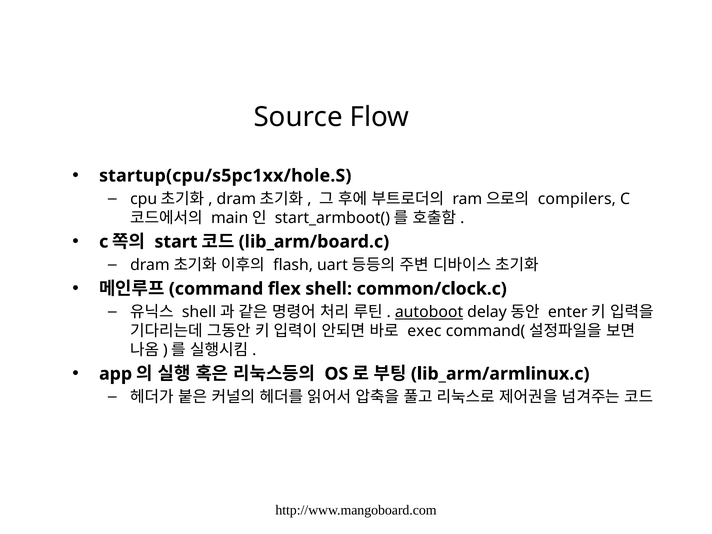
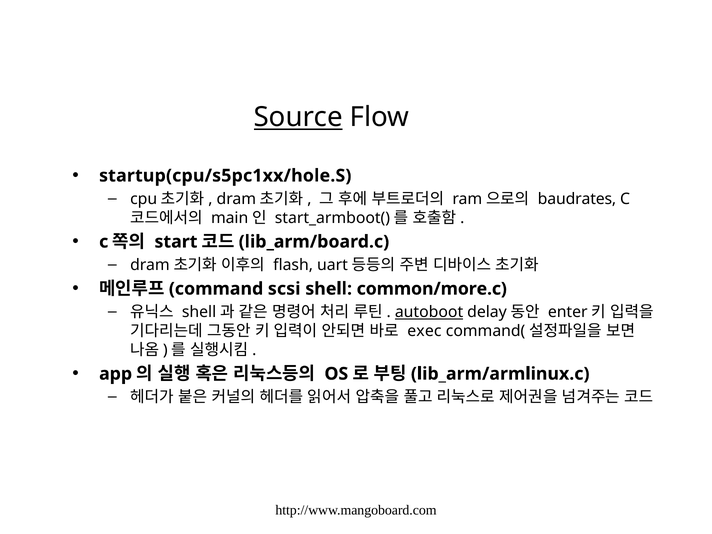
Source underline: none -> present
compilers: compilers -> baudrates
flex: flex -> scsi
common/clock.c: common/clock.c -> common/more.c
